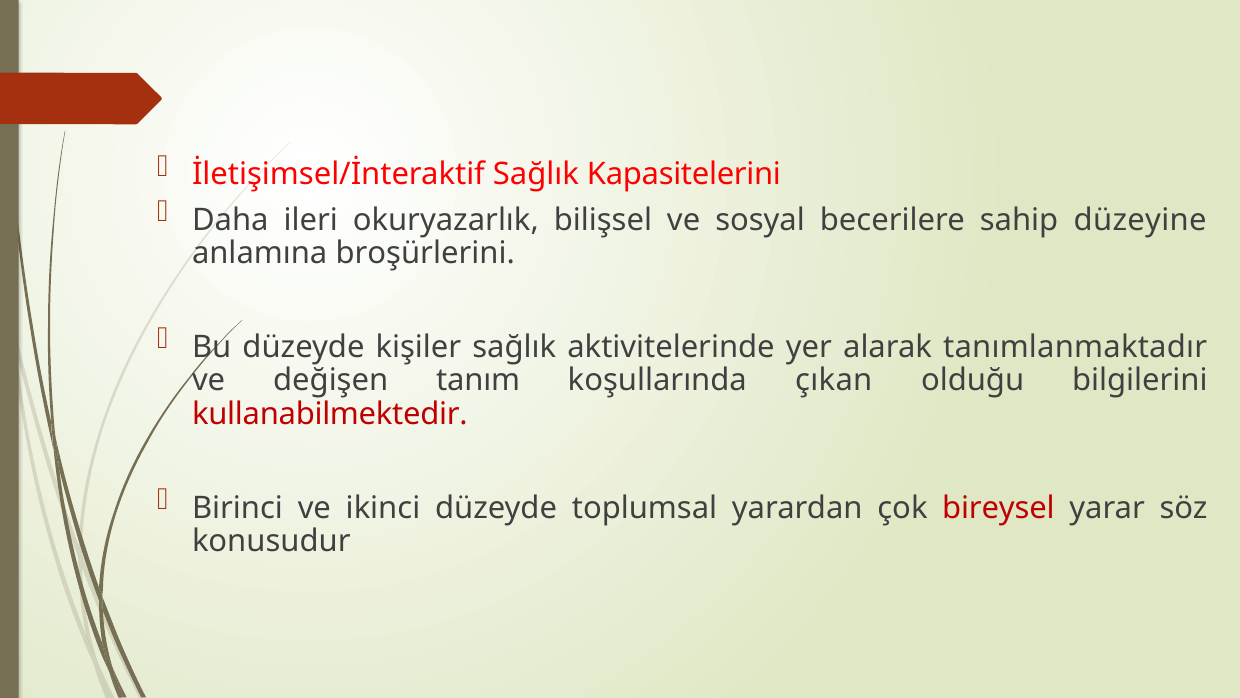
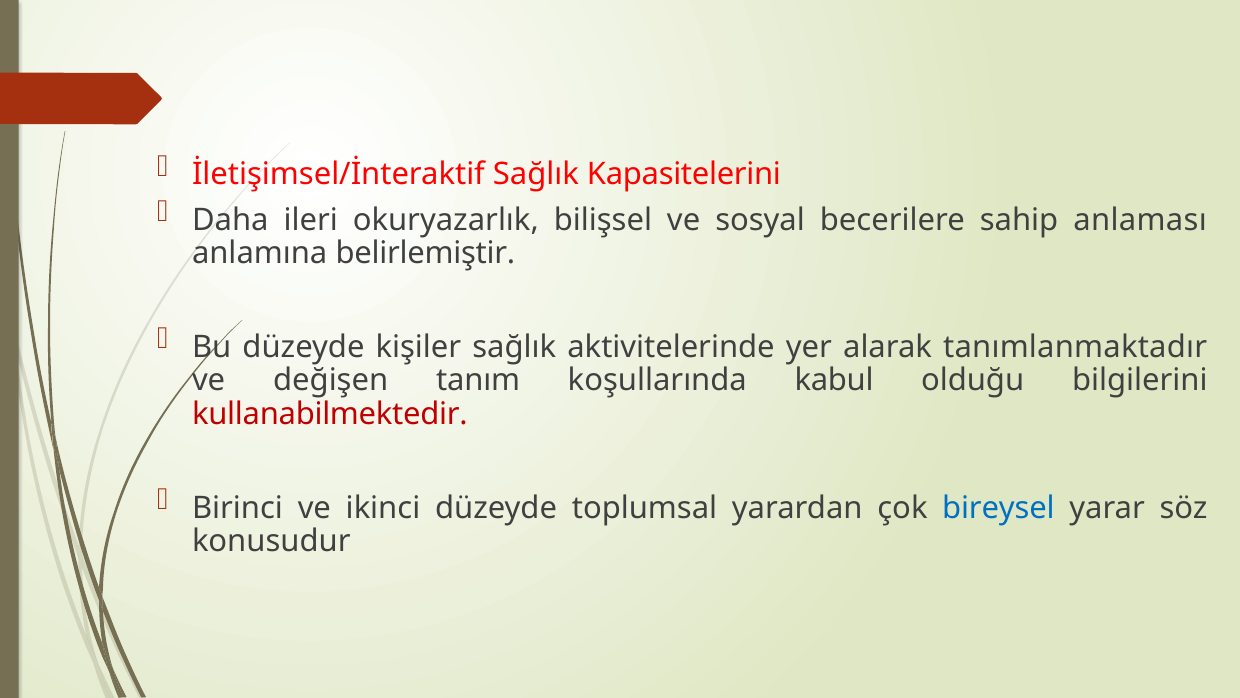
düzeyine: düzeyine -> anlaması
broşürlerini: broşürlerini -> belirlemiştir
çıkan: çıkan -> kabul
bireysel colour: red -> blue
